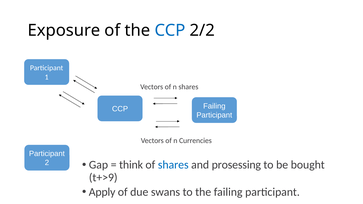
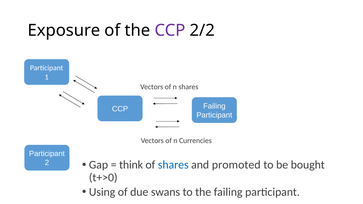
CCP at (170, 30) colour: blue -> purple
prosessing: prosessing -> promoted
t+>9: t+>9 -> t+>0
Apply: Apply -> Using
